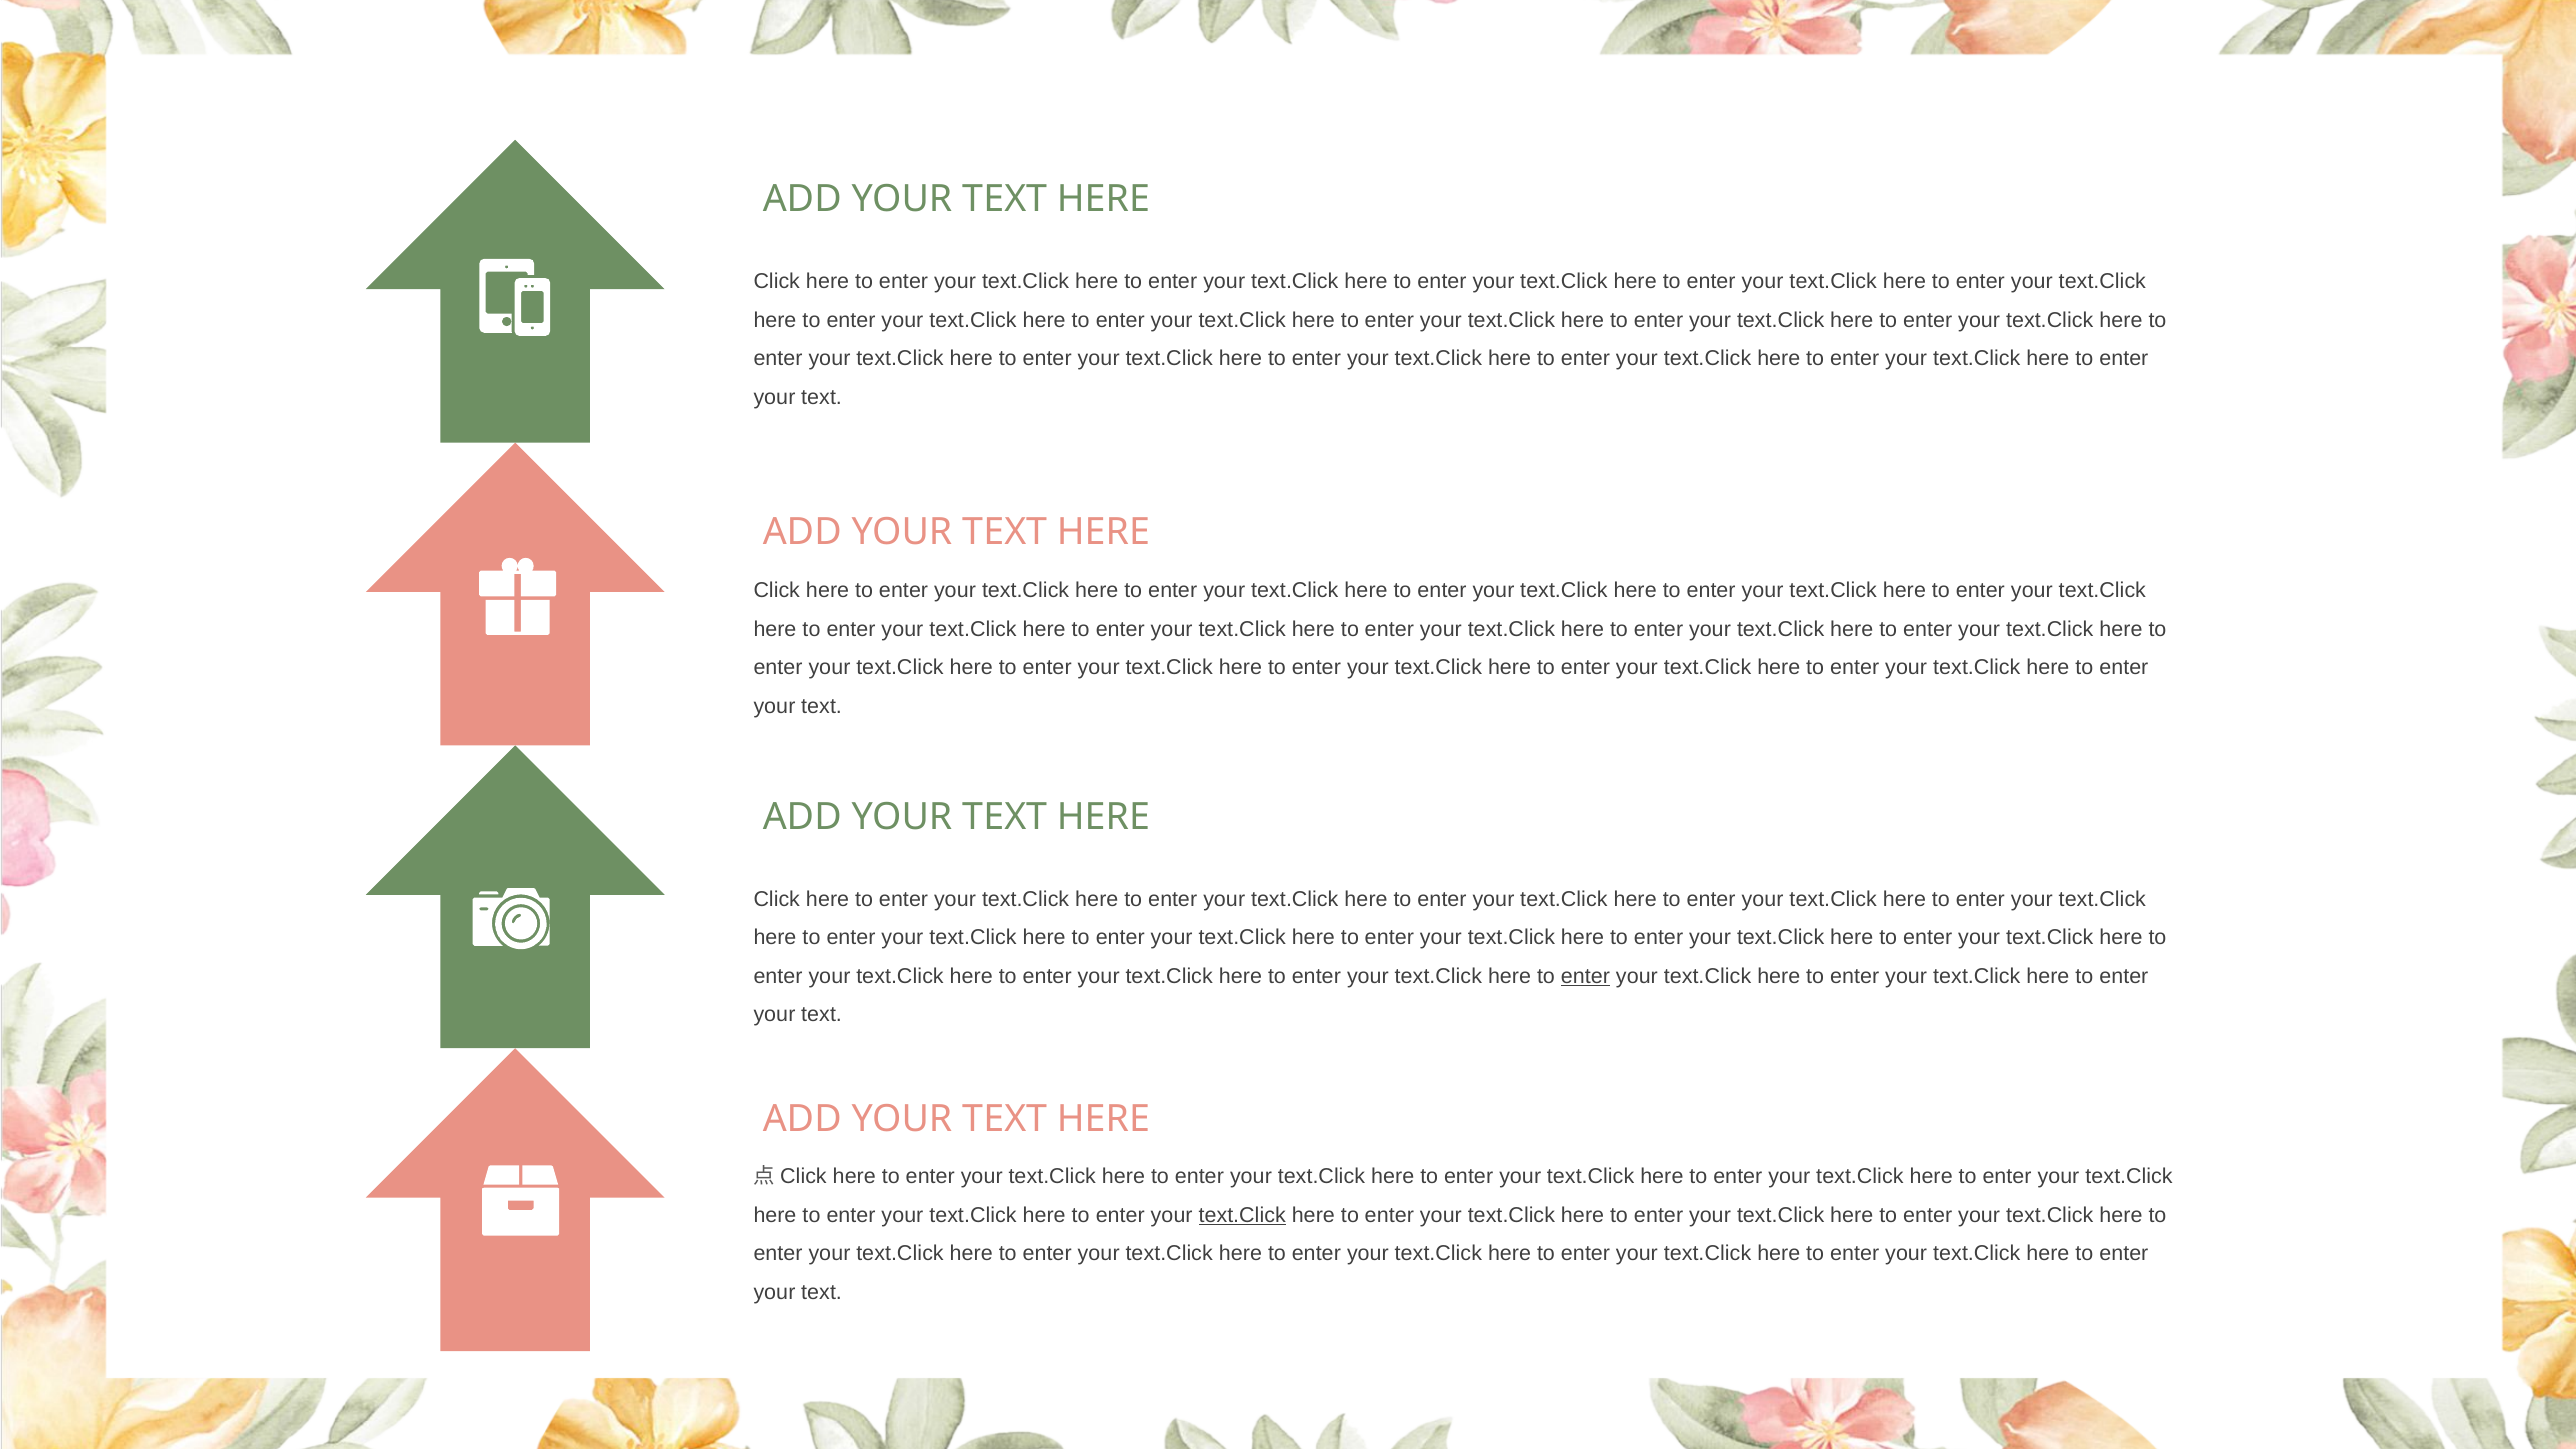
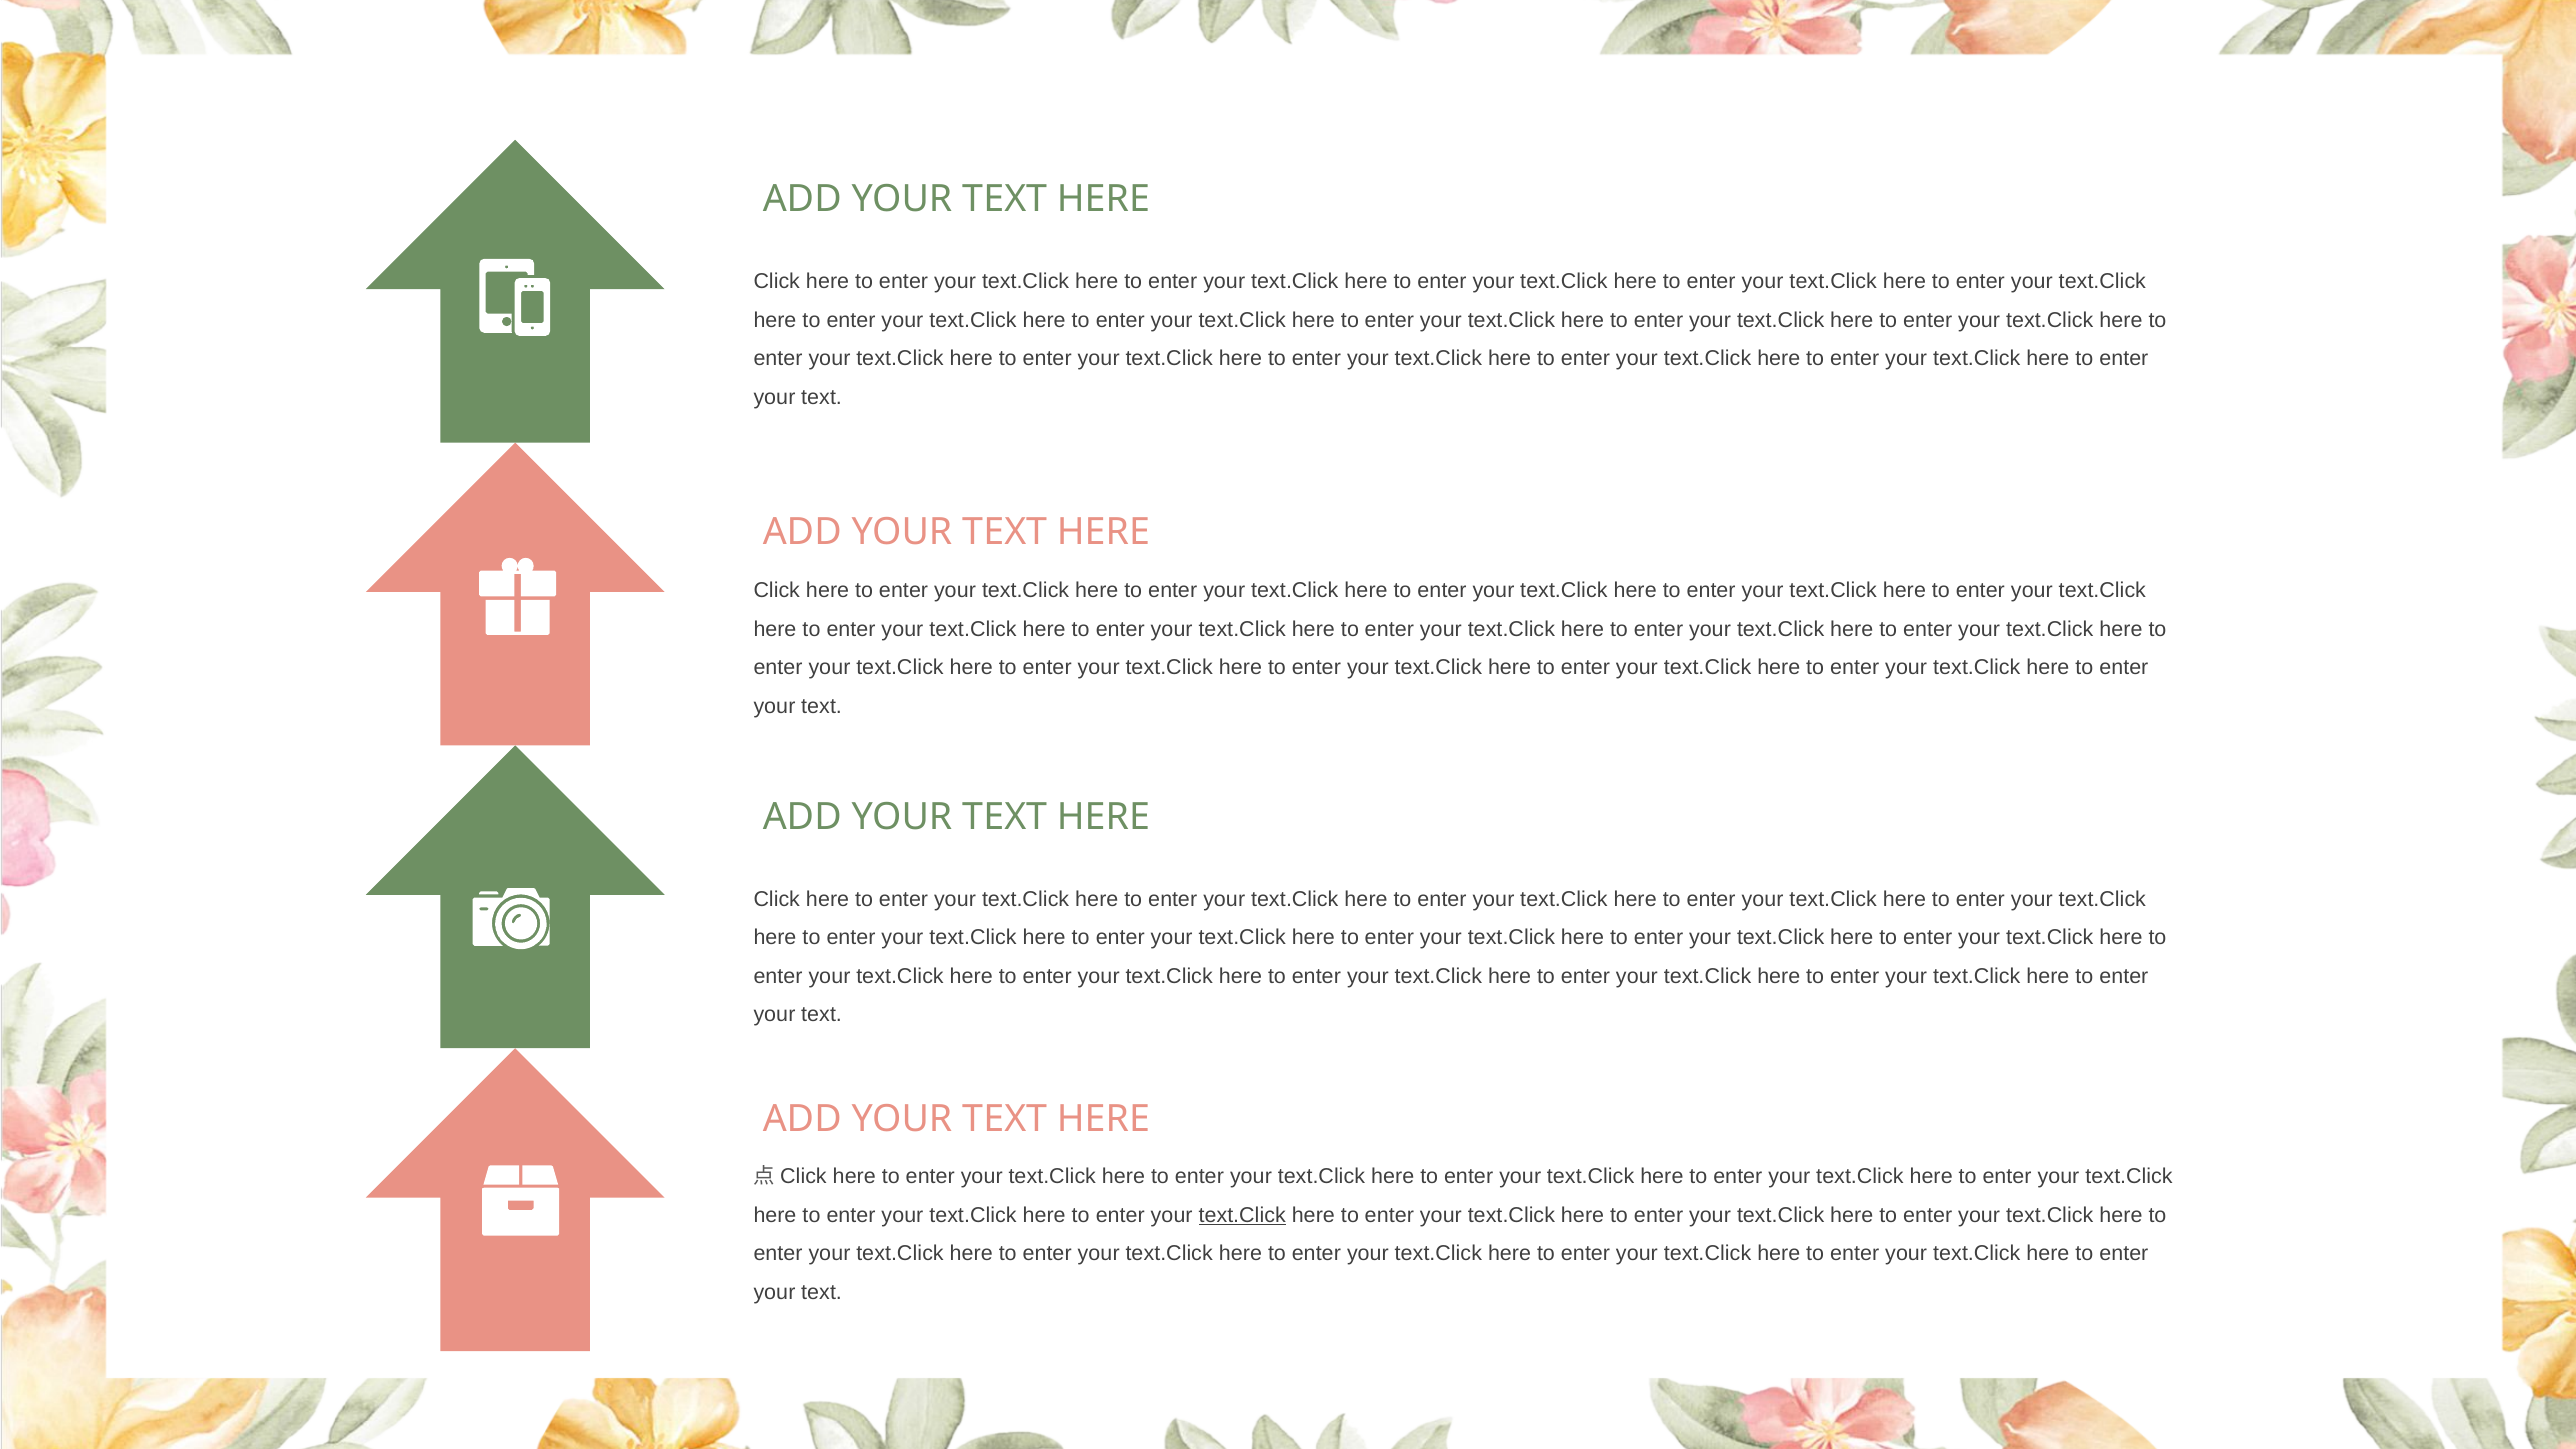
enter at (1585, 976) underline: present -> none
